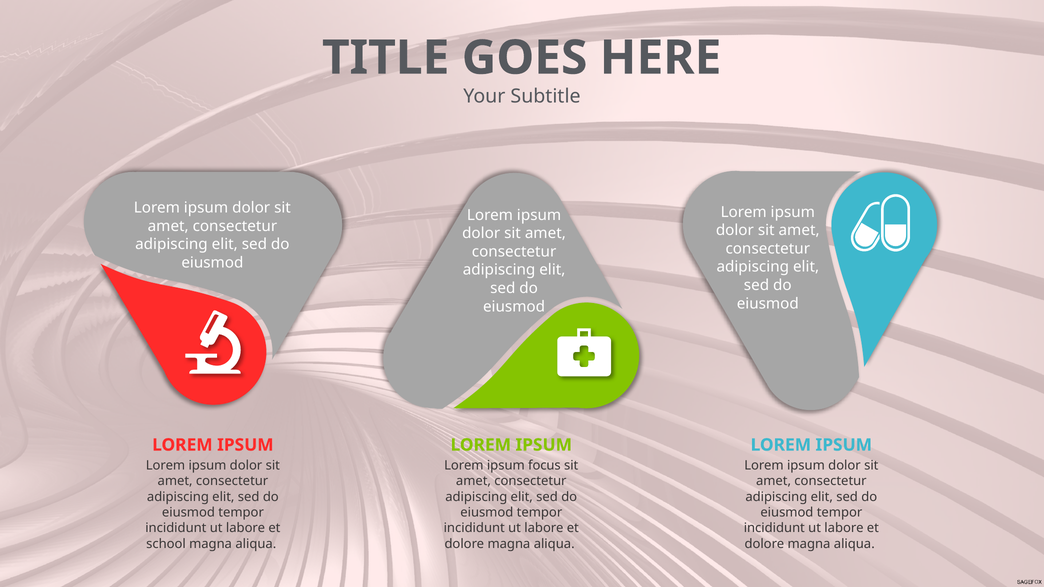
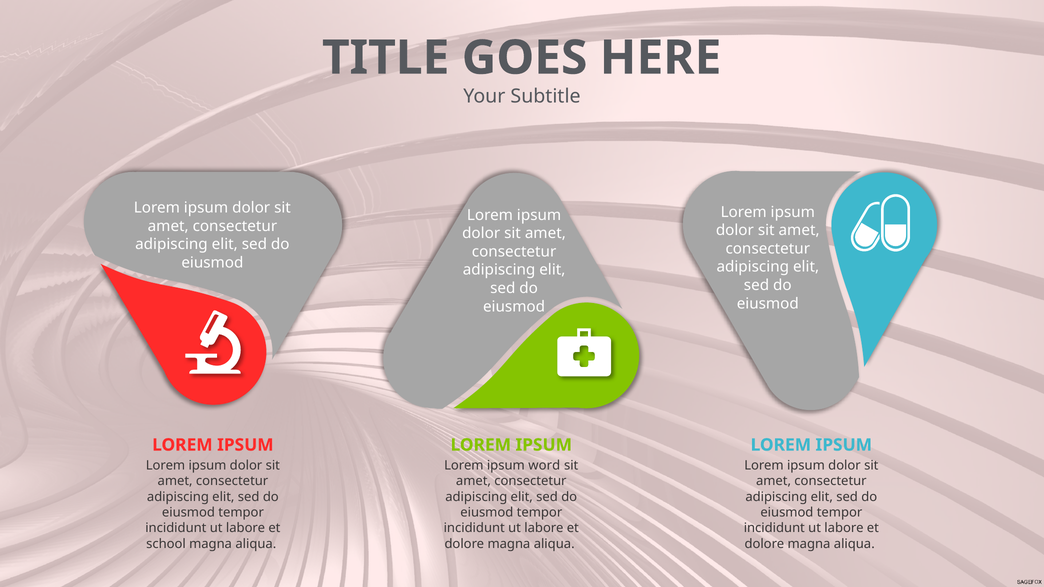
focus: focus -> word
